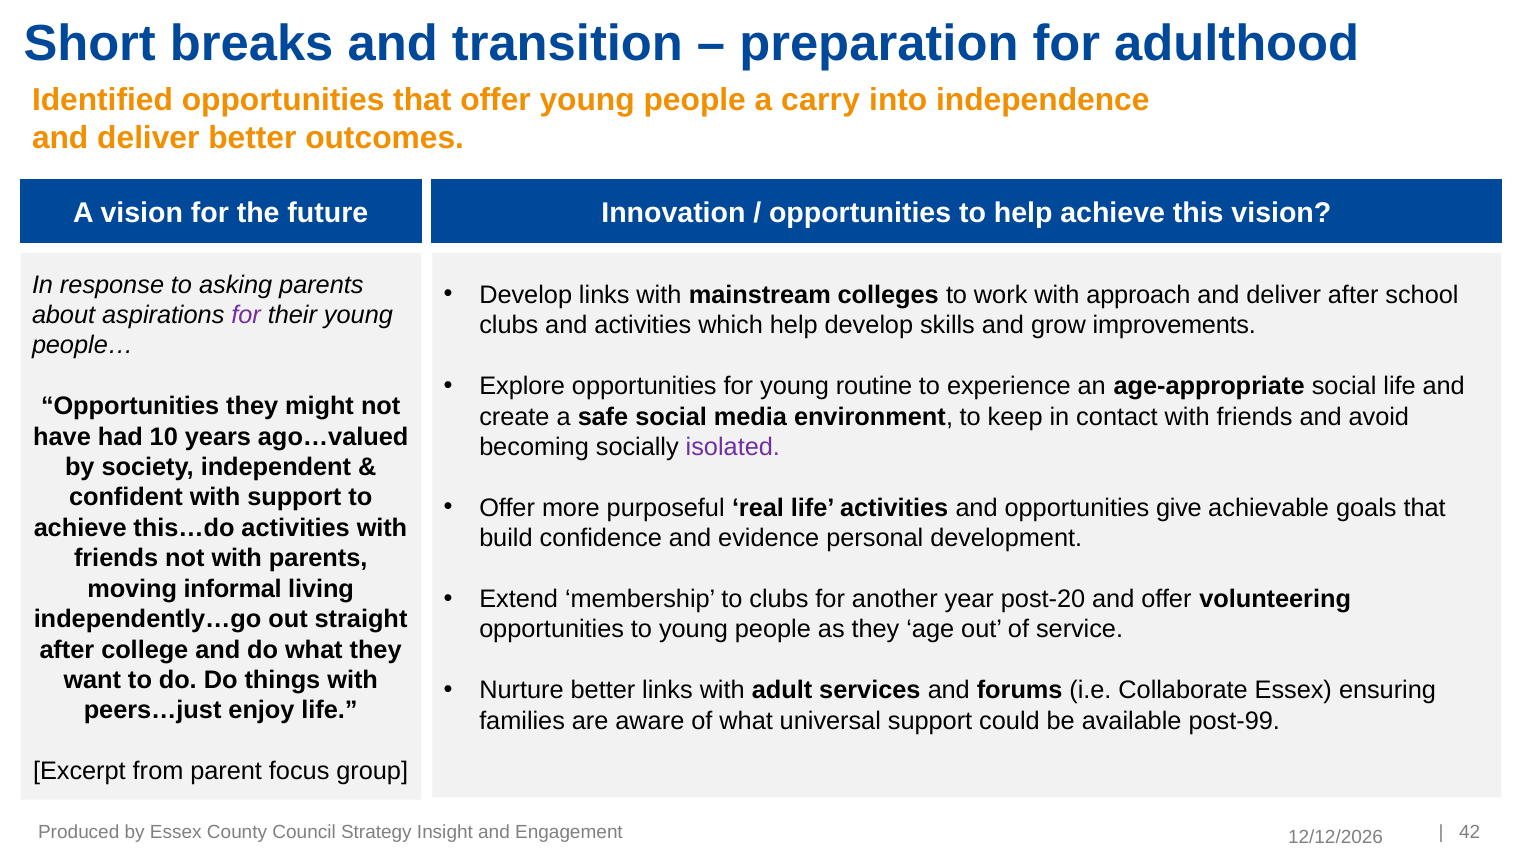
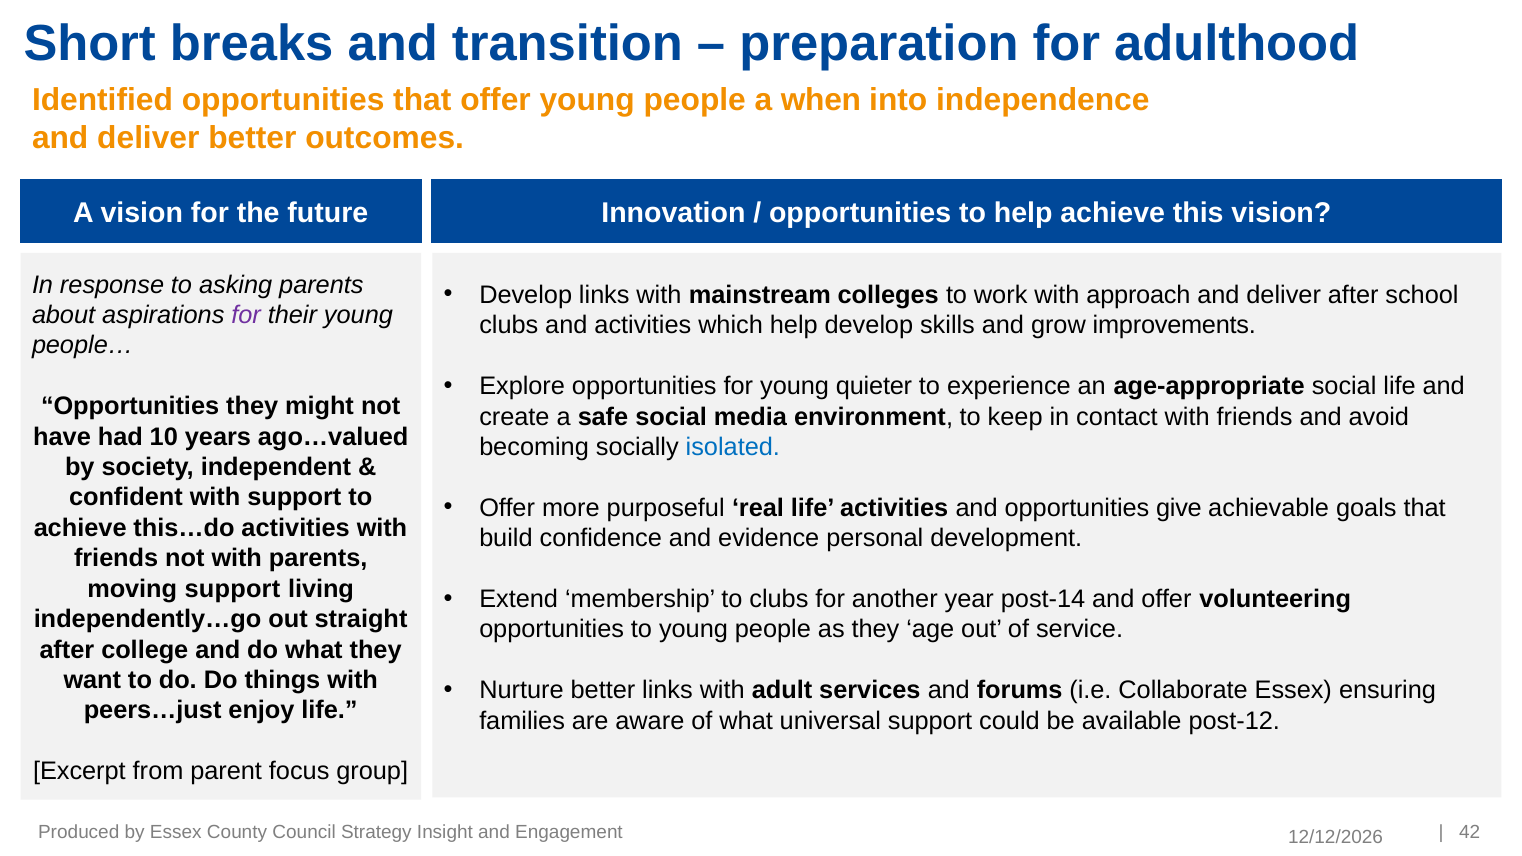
carry: carry -> when
routine: routine -> quieter
isolated colour: purple -> blue
moving informal: informal -> support
post-20: post-20 -> post-14
post-99: post-99 -> post-12
